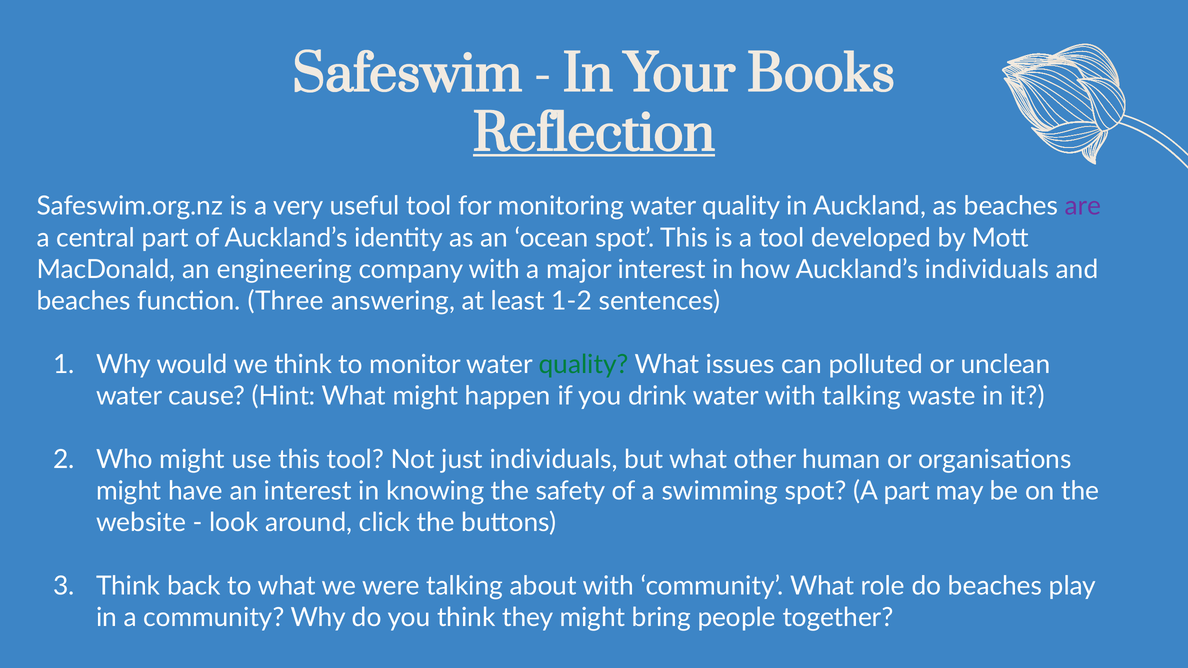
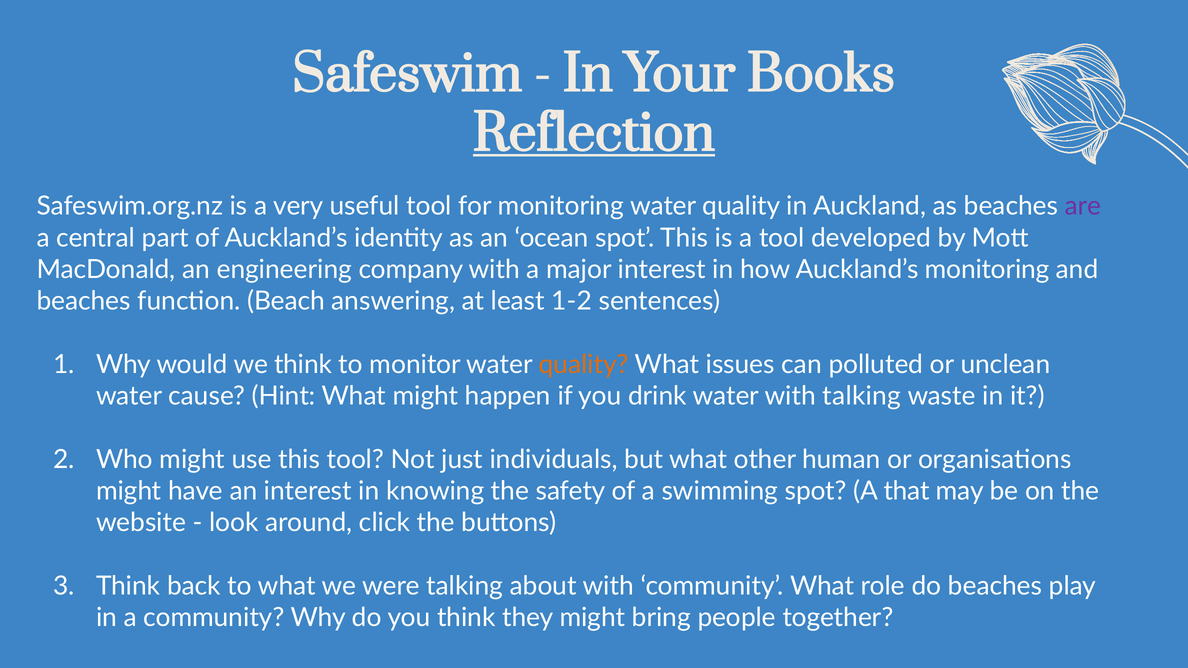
Auckland’s individuals: individuals -> monitoring
Three: Three -> Beach
quality at (584, 365) colour: green -> orange
A part: part -> that
